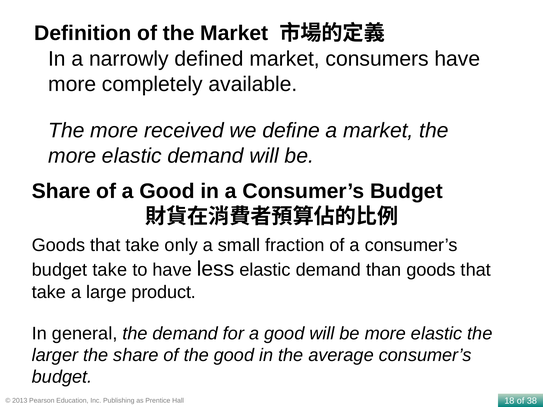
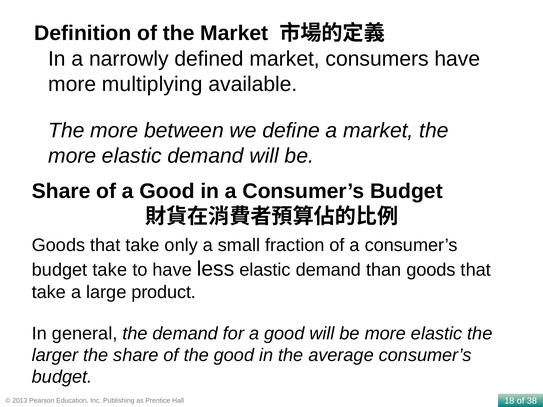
completely: completely -> multiplying
received: received -> between
